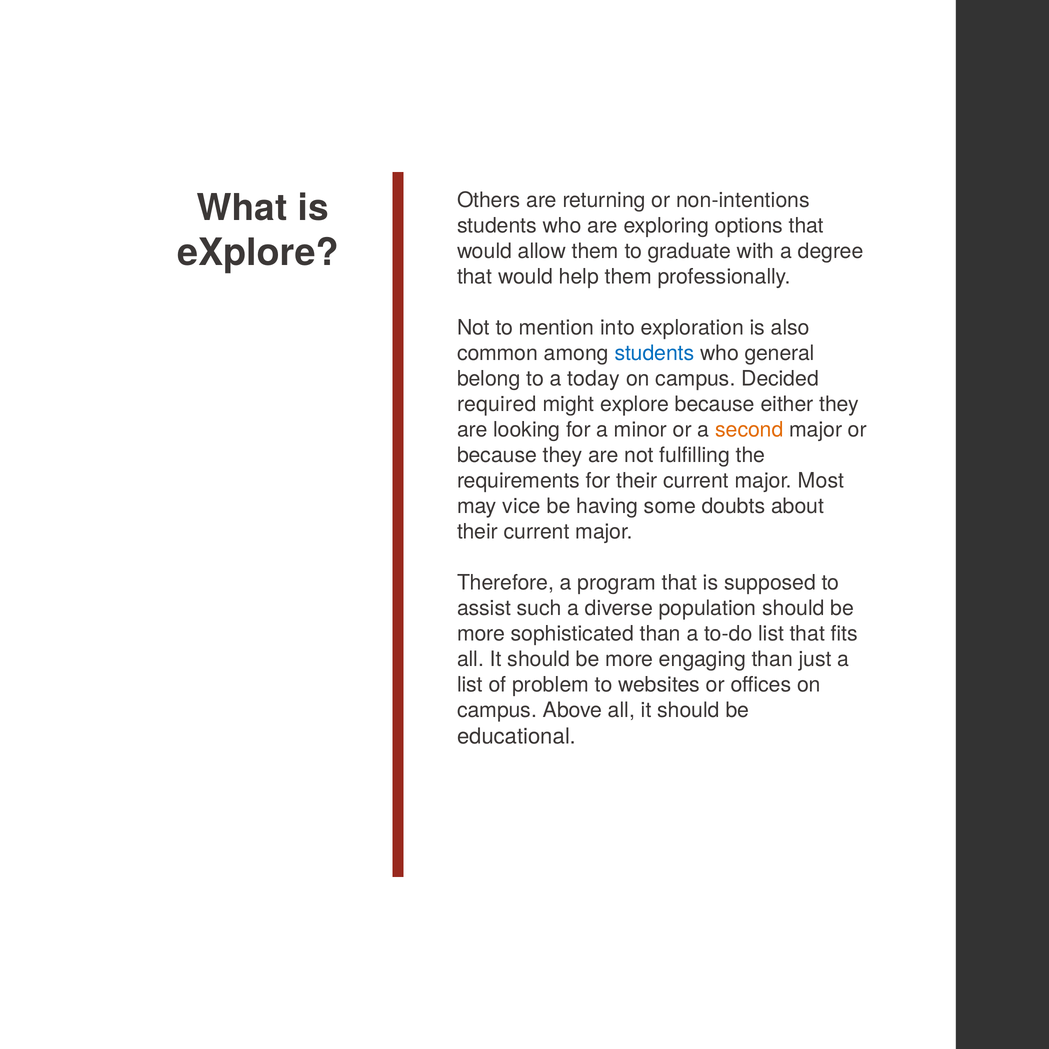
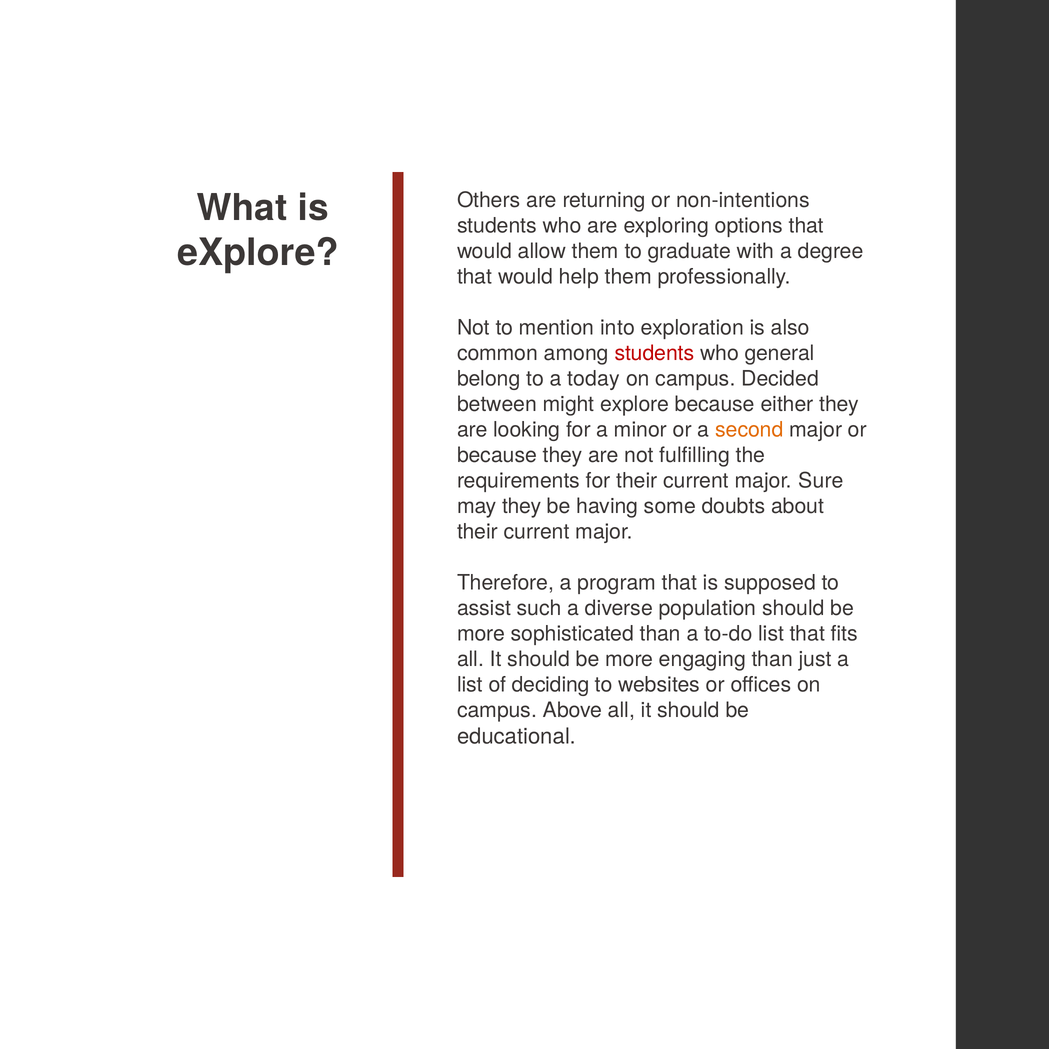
students at (654, 353) colour: blue -> red
required: required -> between
Most: Most -> Sure
may vice: vice -> they
problem: problem -> deciding
